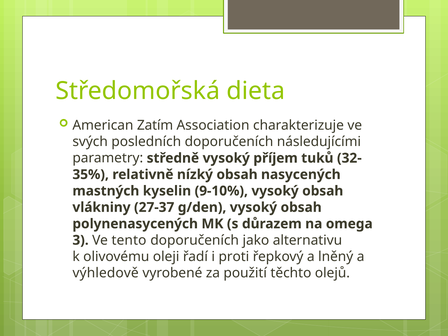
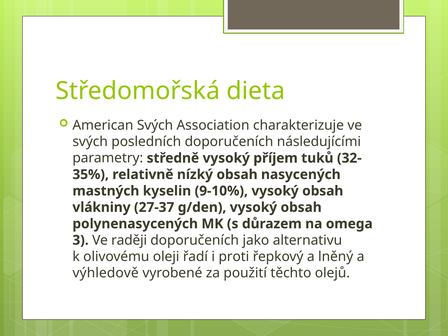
American Zatím: Zatím -> Svých
tento: tento -> raději
